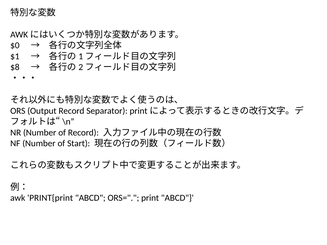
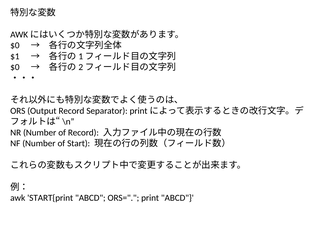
$8 at (15, 67): $8 -> $0
PRINT{print: PRINT{print -> START{print
